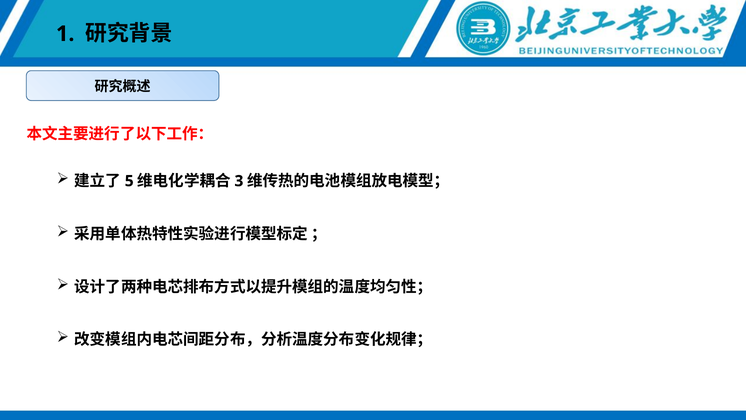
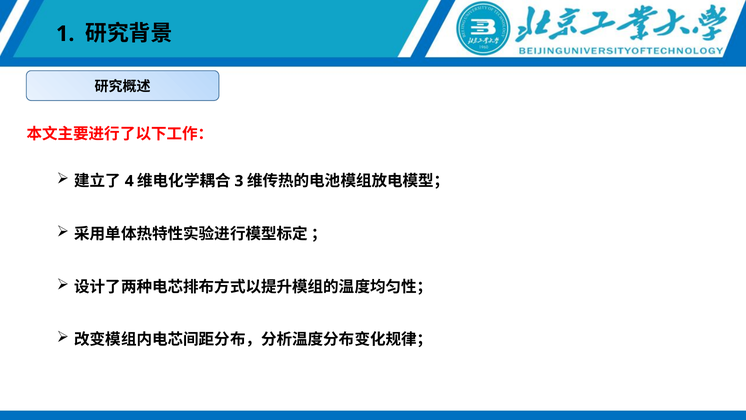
5: 5 -> 4
